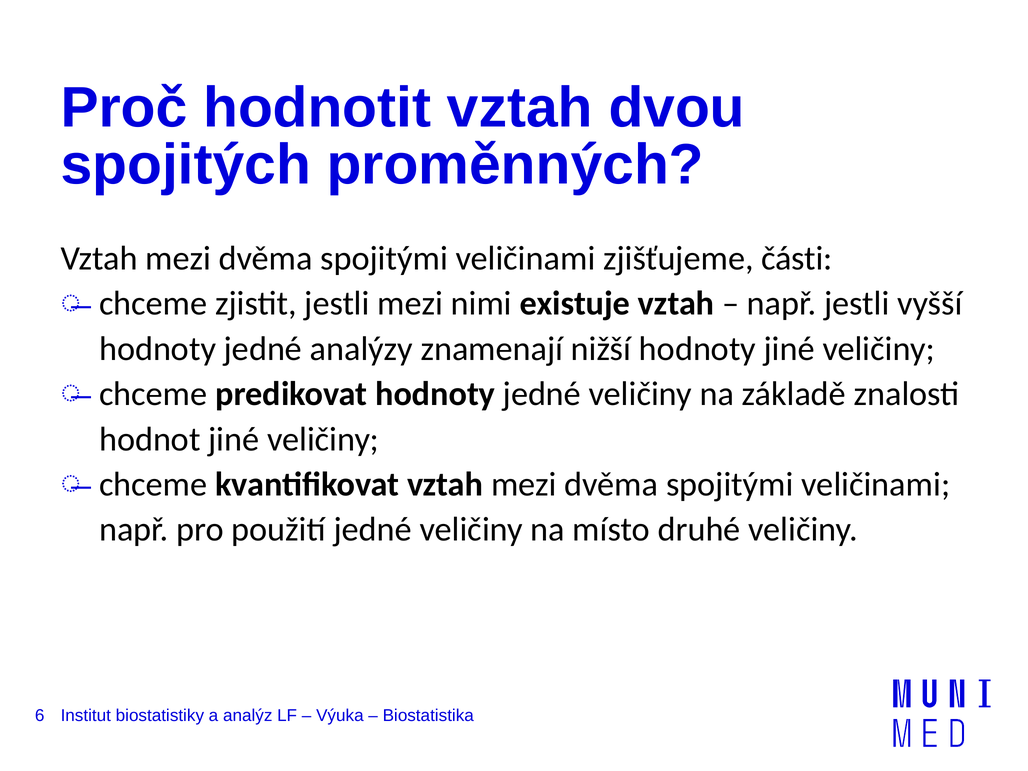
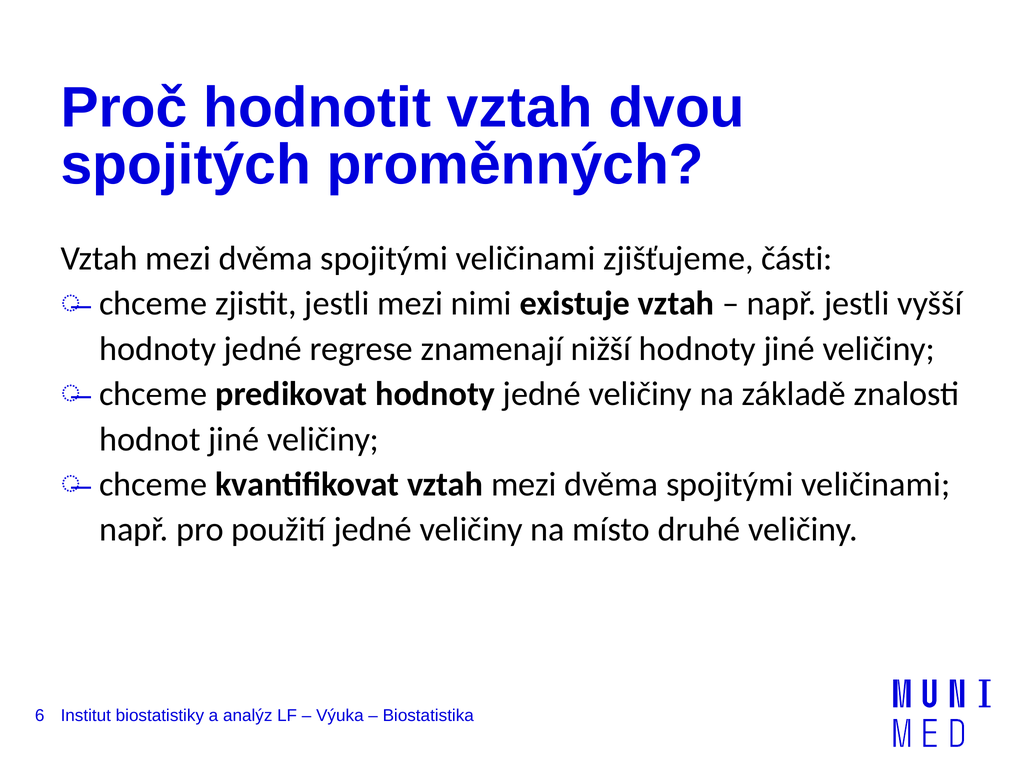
analýzy: analýzy -> regrese
